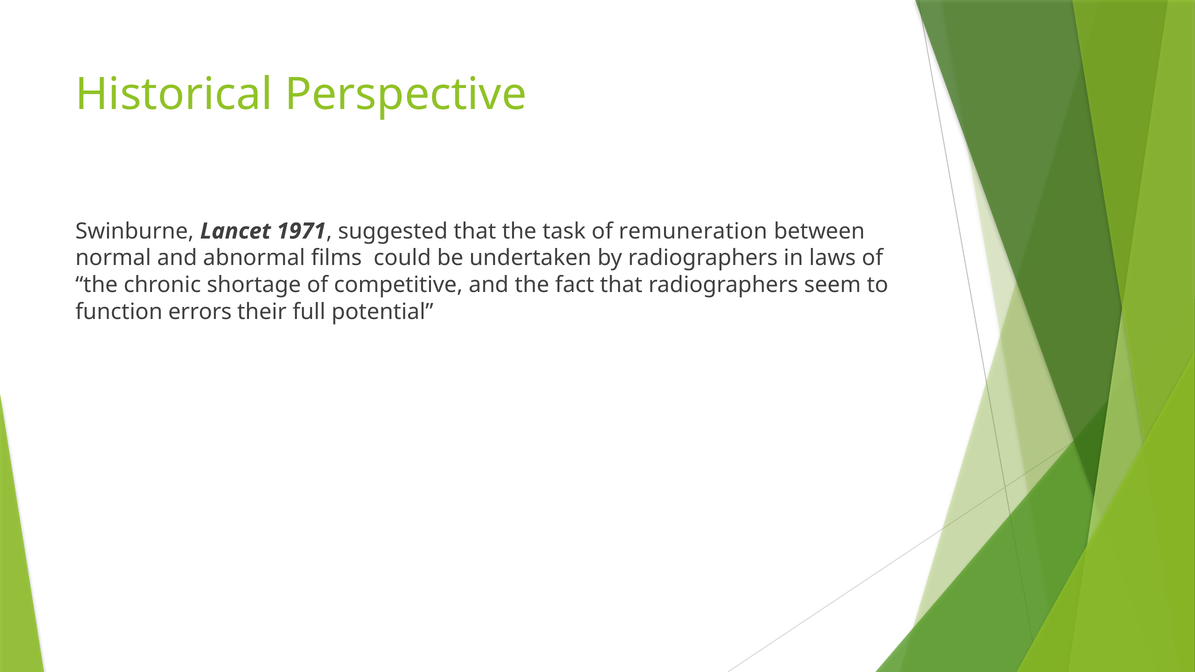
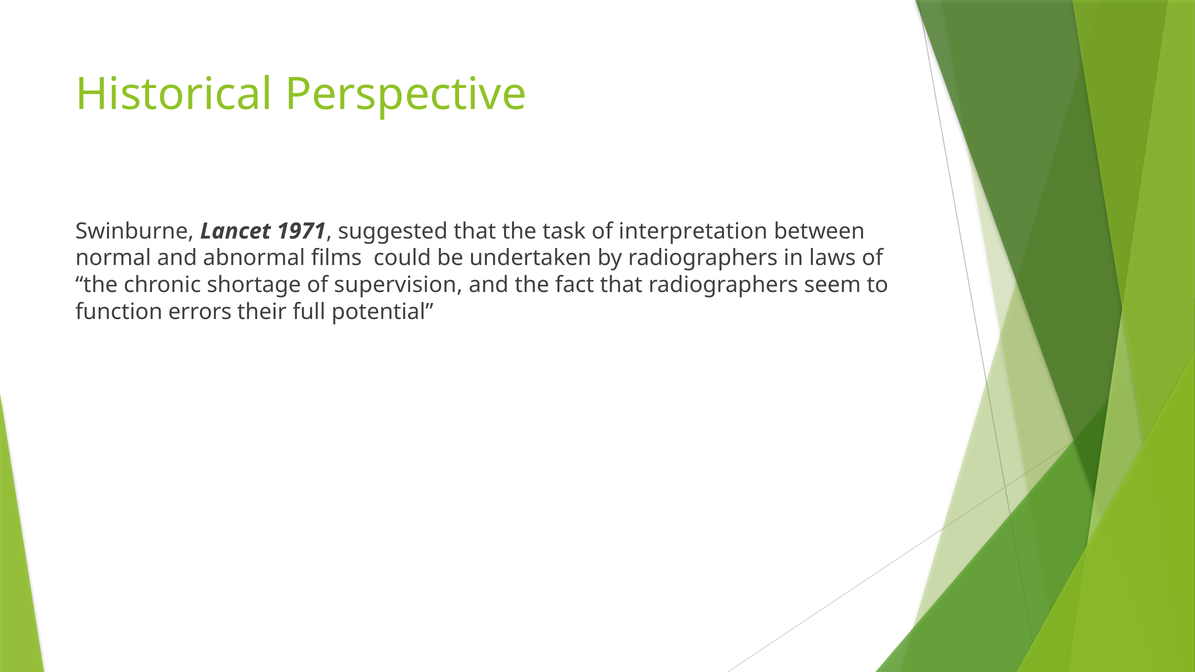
remuneration: remuneration -> interpretation
competitive: competitive -> supervision
